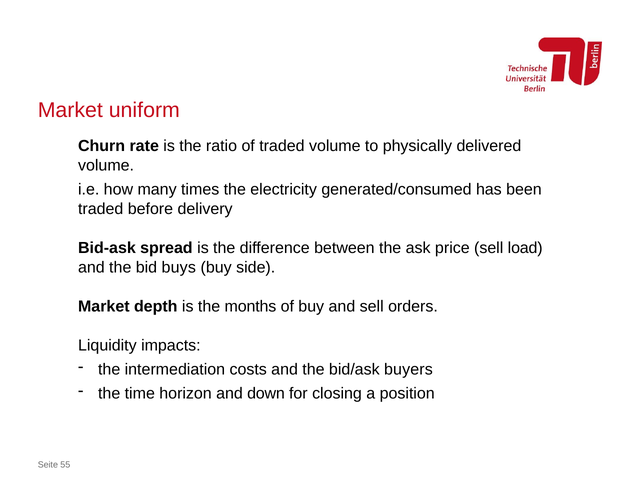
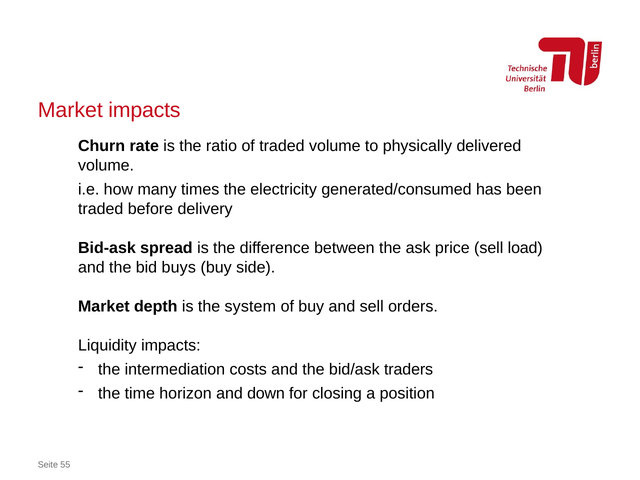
Market uniform: uniform -> impacts
months: months -> system
buyers: buyers -> traders
